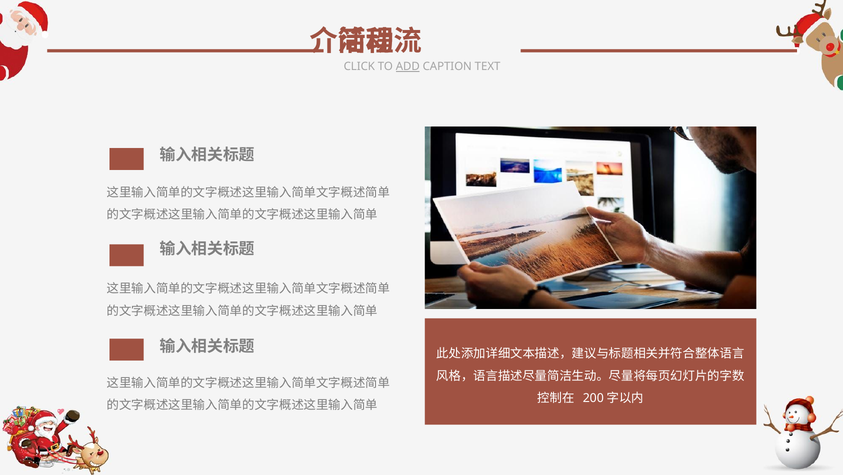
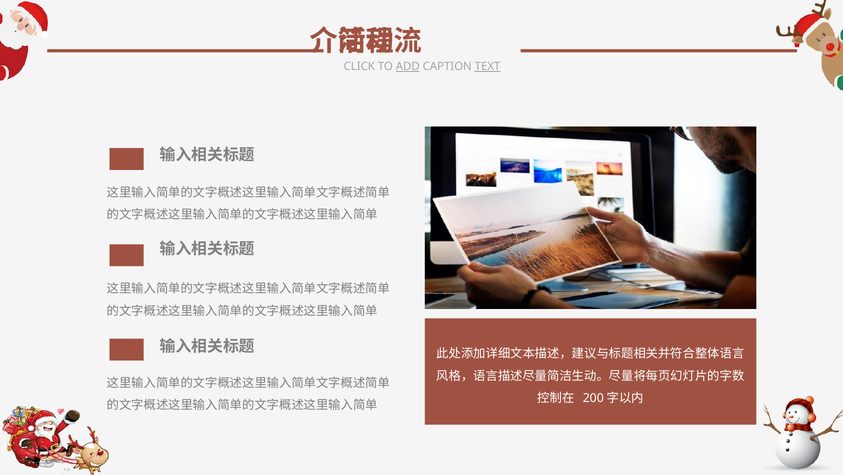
TEXT underline: none -> present
